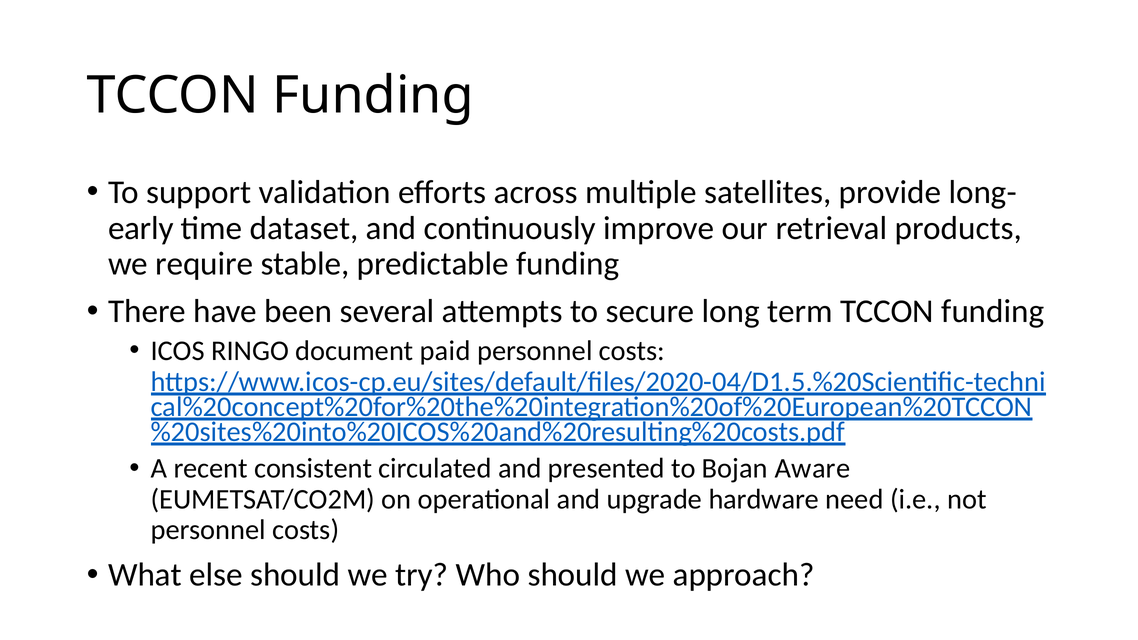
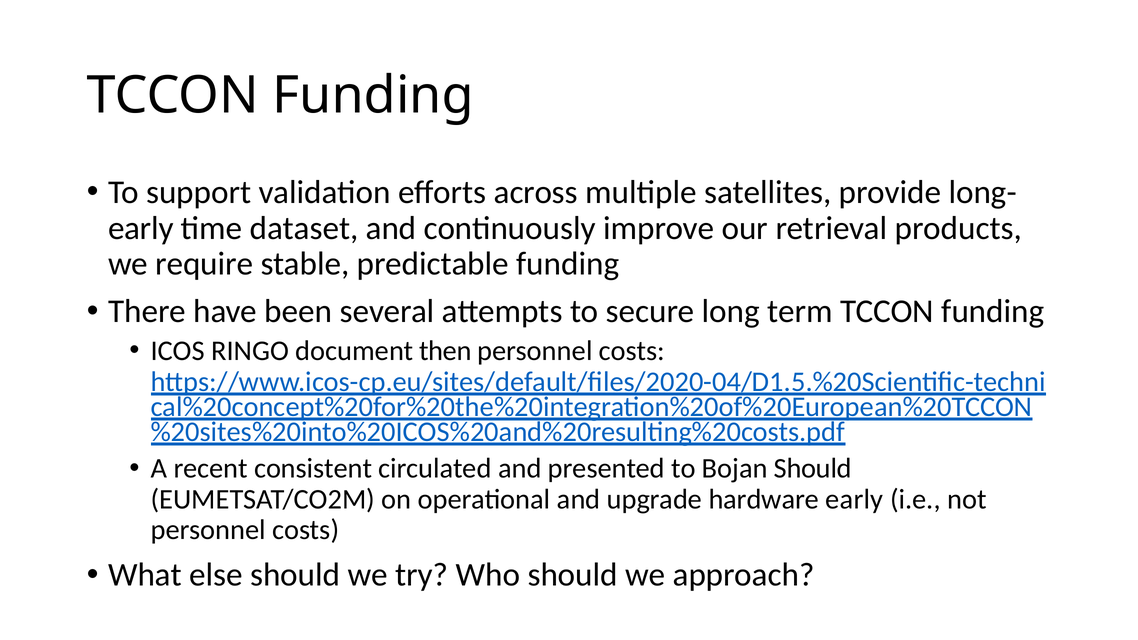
paid: paid -> then
Bojan Aware: Aware -> Should
hardware need: need -> early
